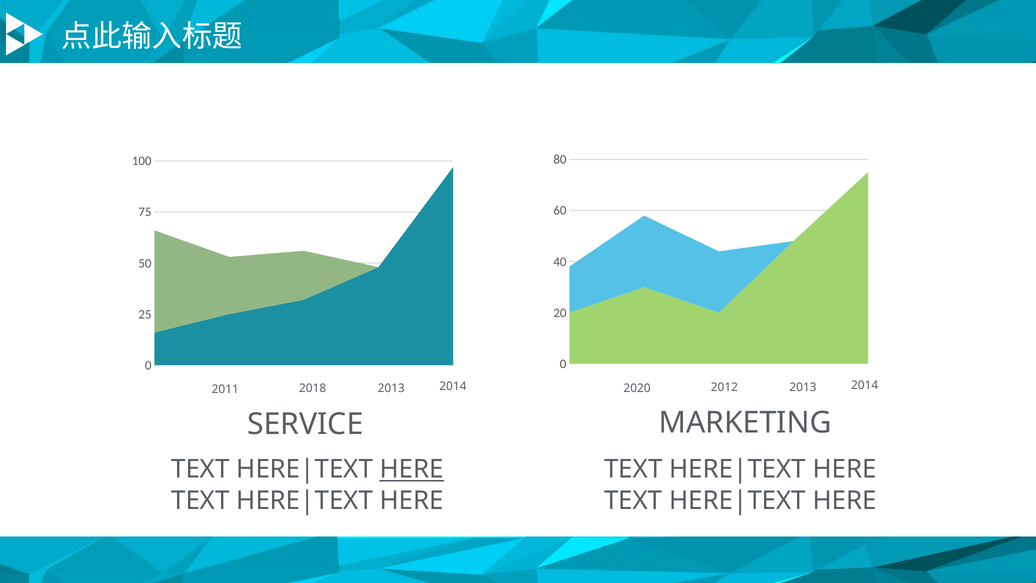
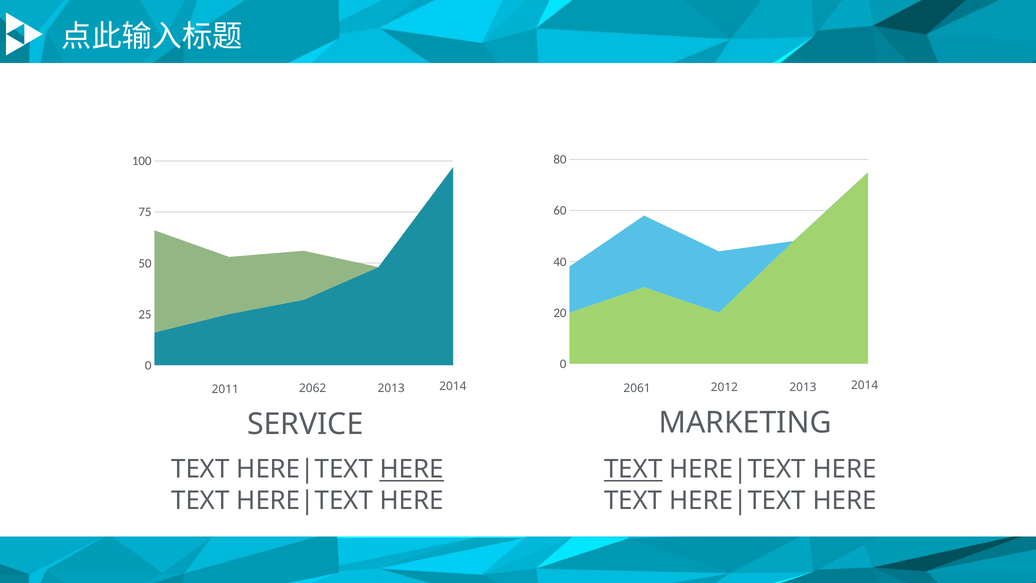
2018: 2018 -> 2062
2020: 2020 -> 2061
TEXT at (633, 469) underline: none -> present
